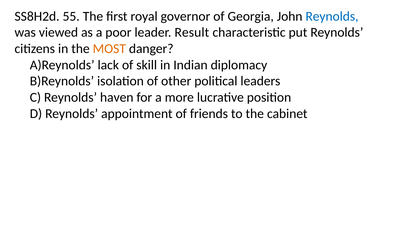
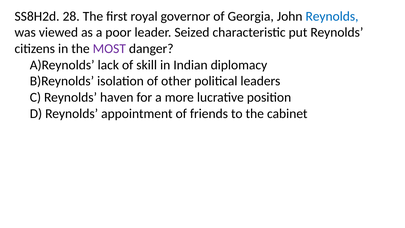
55: 55 -> 28
Result: Result -> Seized
MOST colour: orange -> purple
